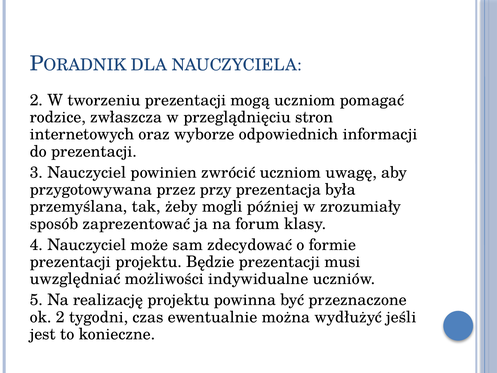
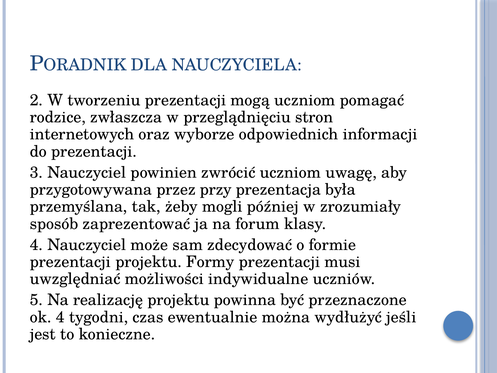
Będzie: Będzie -> Formy
ok 2: 2 -> 4
